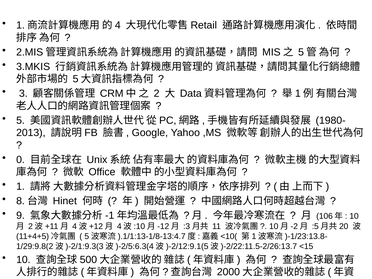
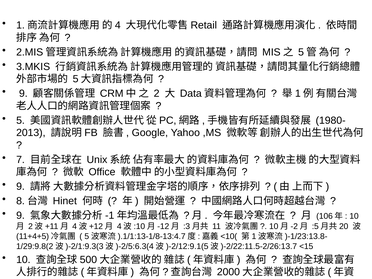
3 at (23, 93): 3 -> 9
0: 0 -> 7
1 at (20, 186): 1 -> 9
